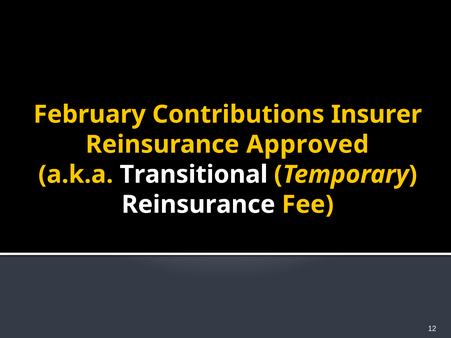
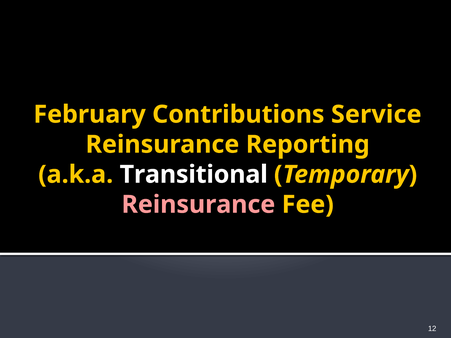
Insurer: Insurer -> Service
Approved: Approved -> Reporting
Reinsurance at (198, 205) colour: white -> pink
